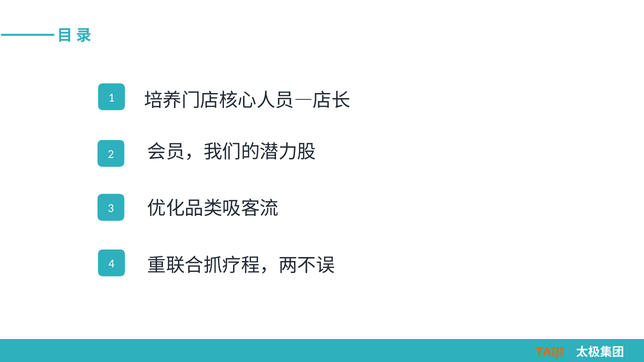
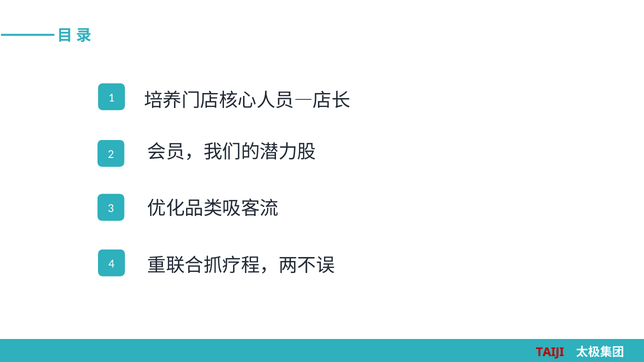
TAIJI colour: orange -> red
